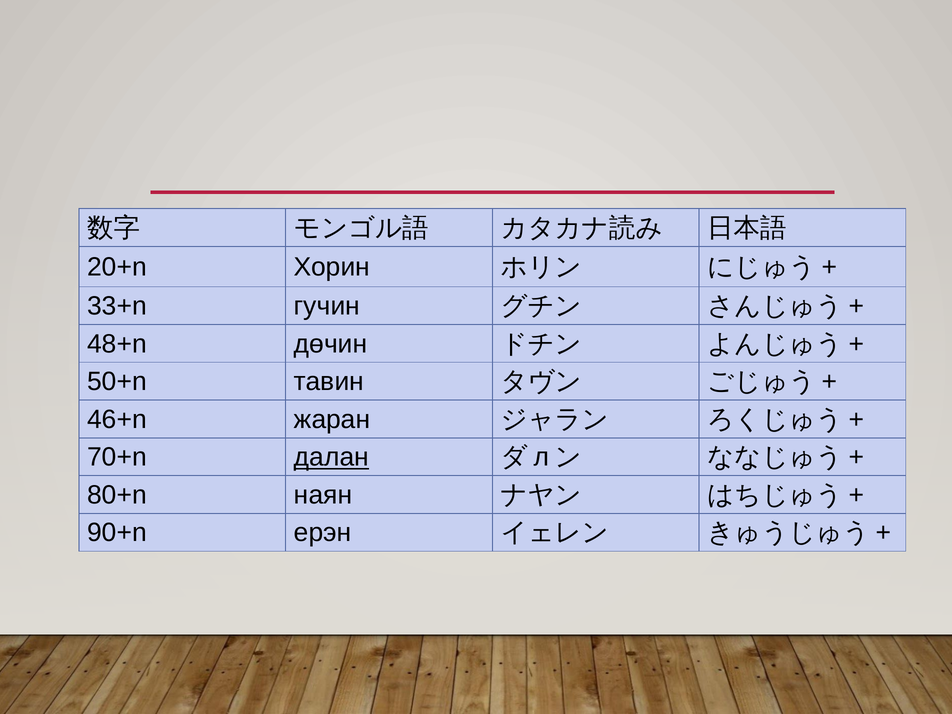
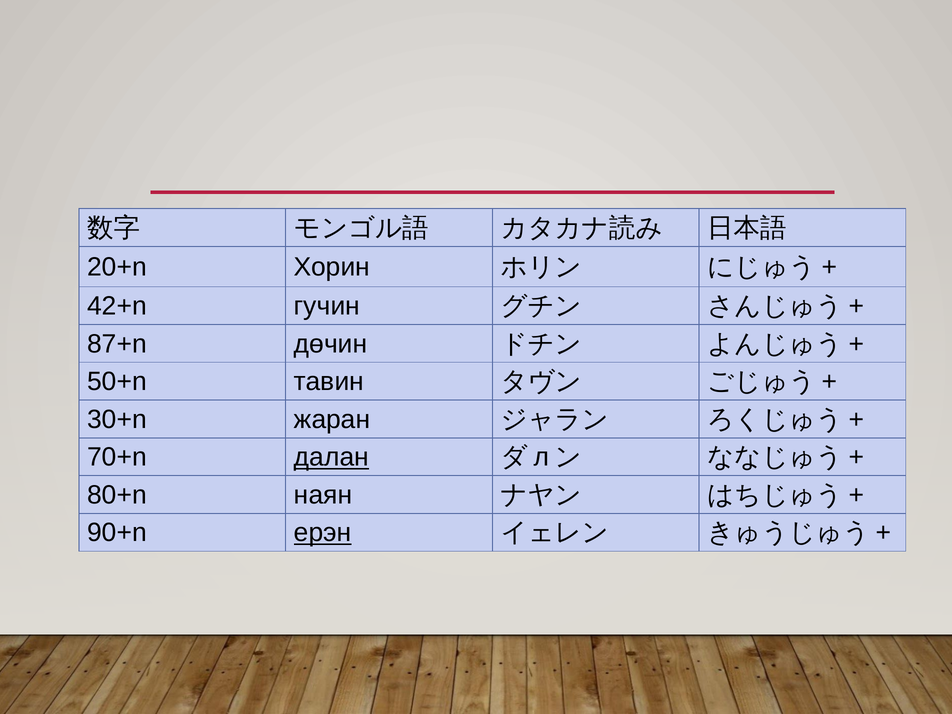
33+n: 33+n -> 42+n
48+n: 48+n -> 87+n
46+n: 46+n -> 30+n
ерэн underline: none -> present
